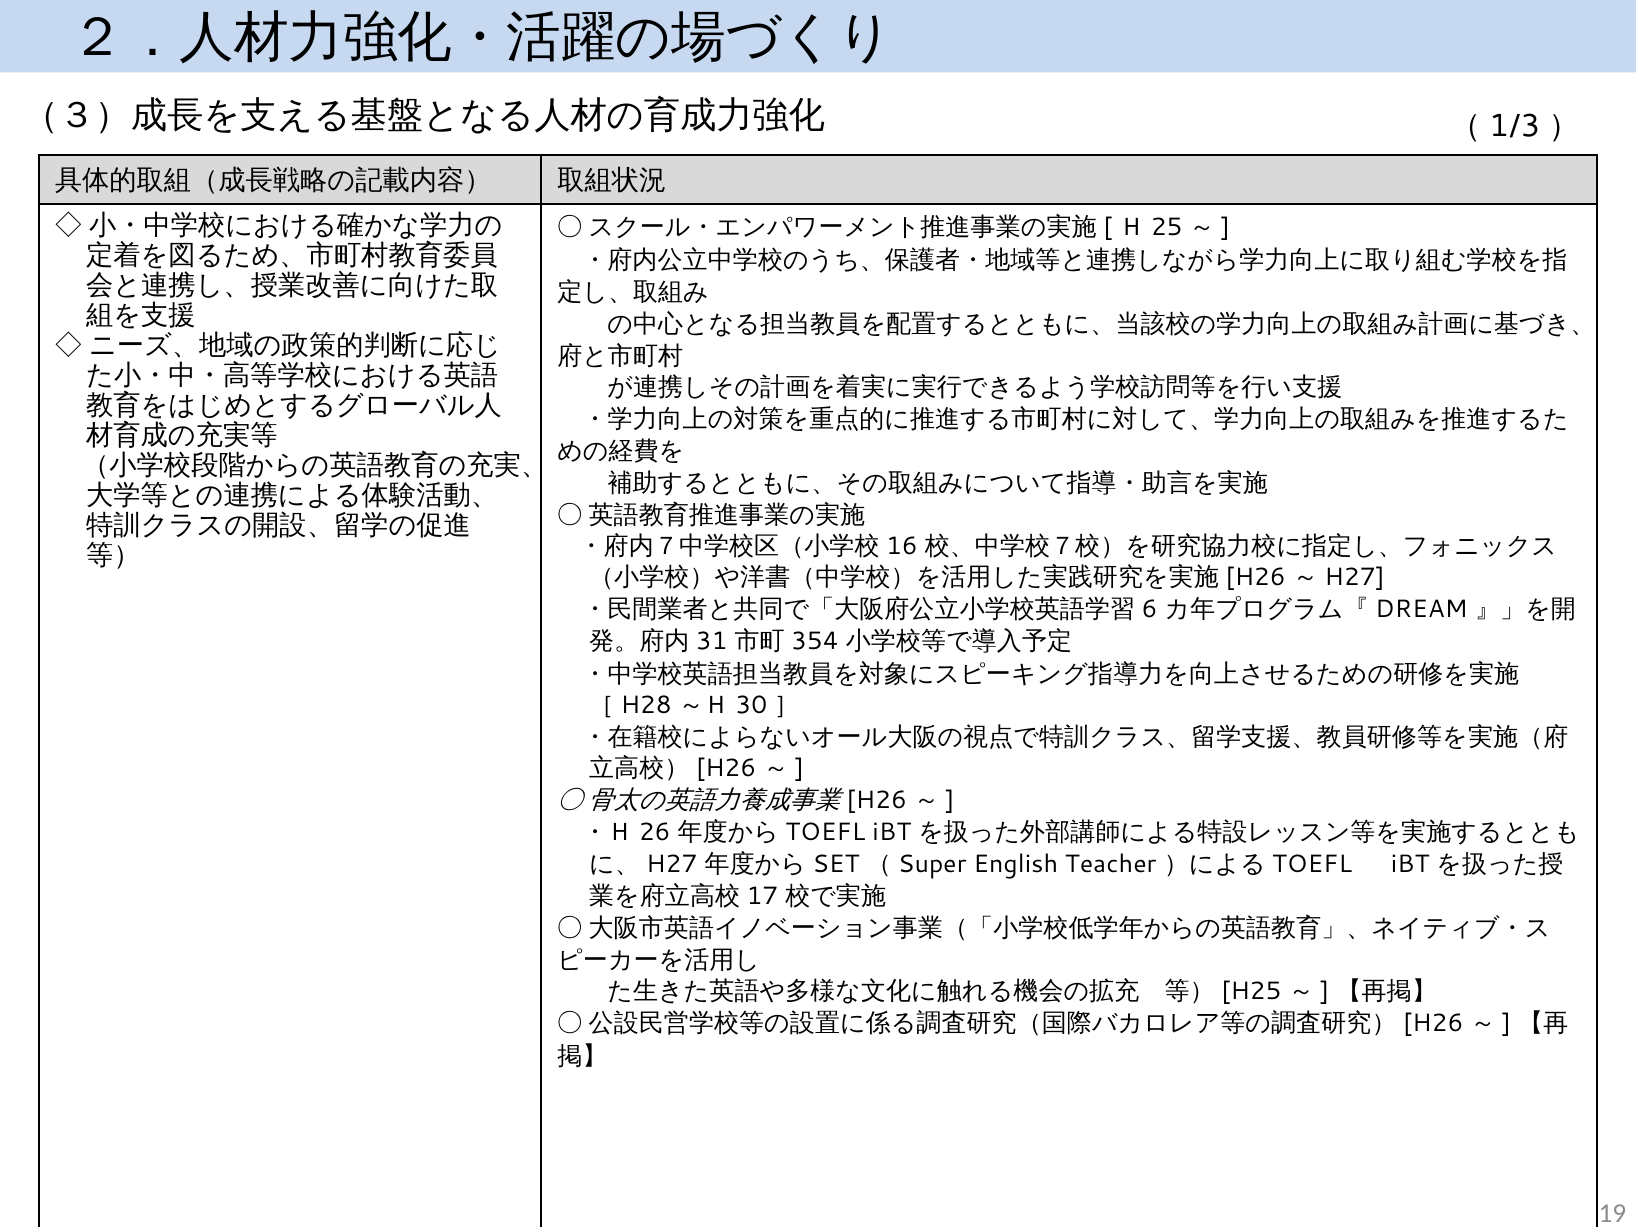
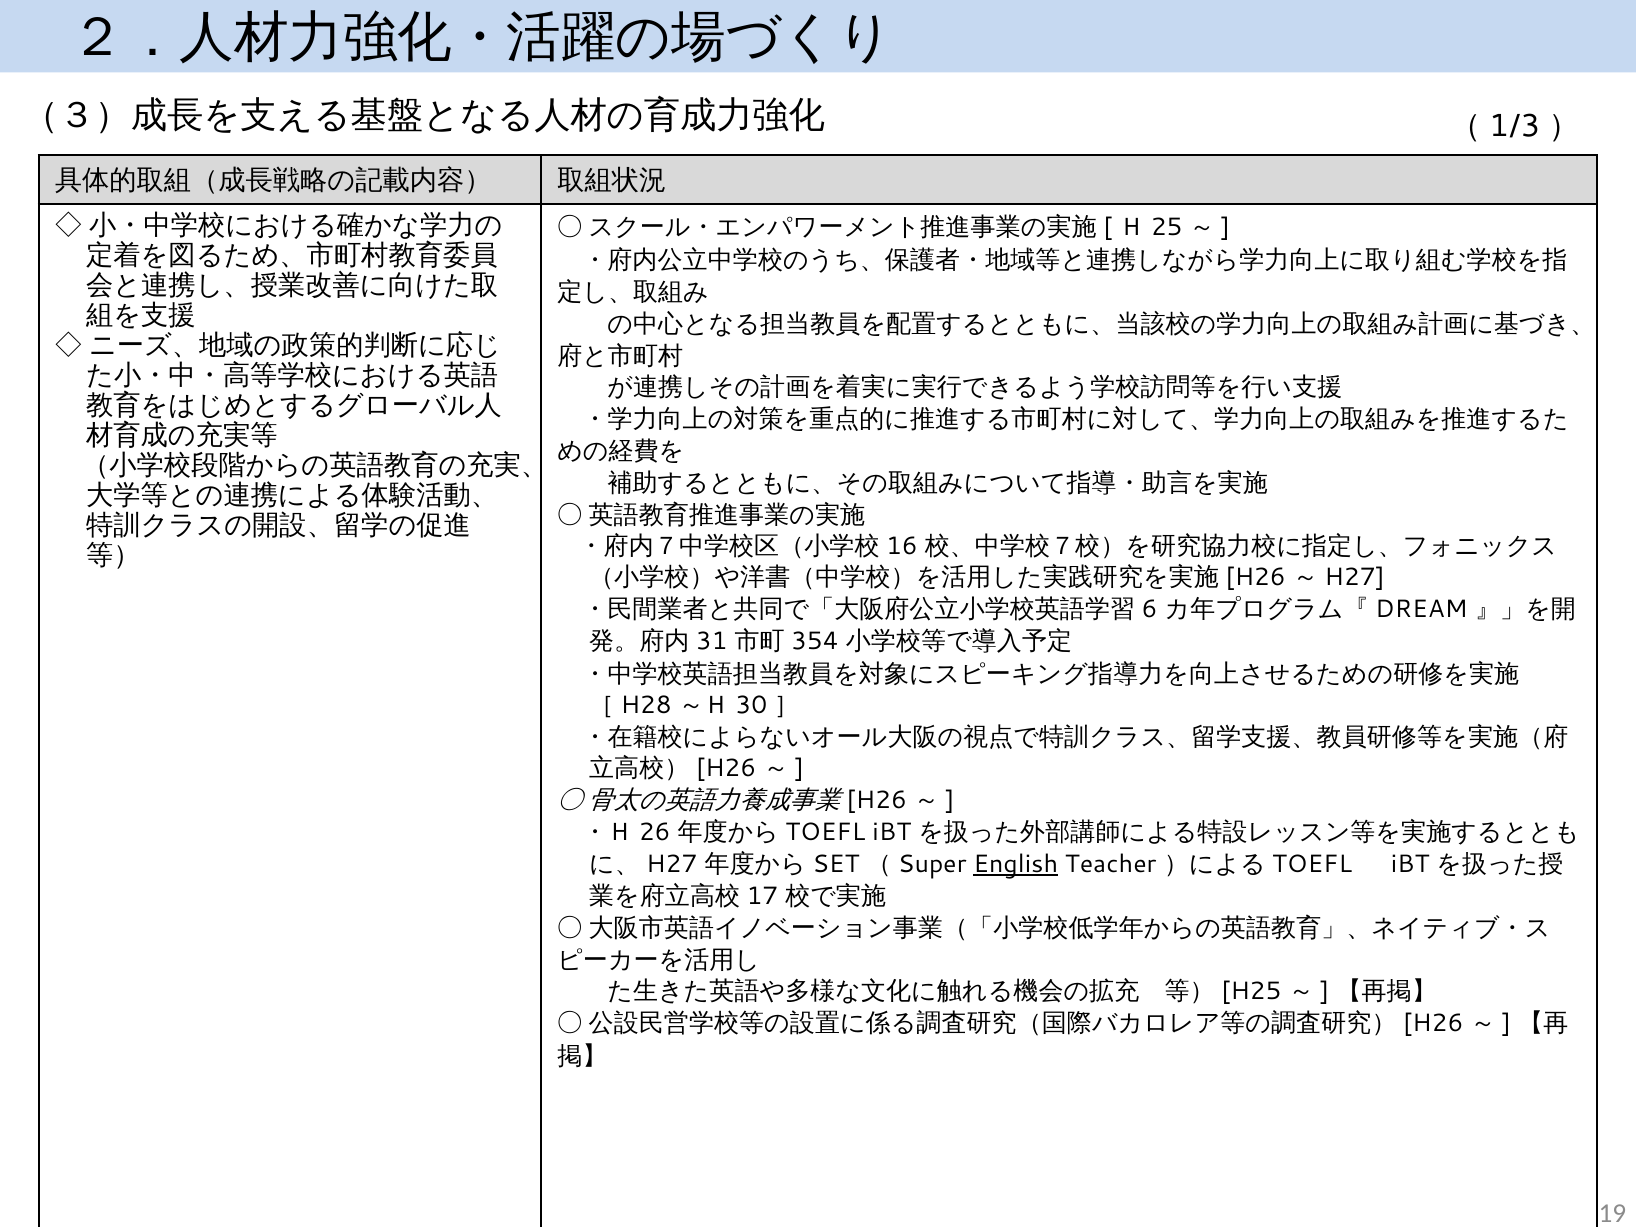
English underline: none -> present
